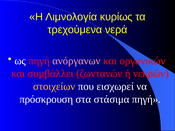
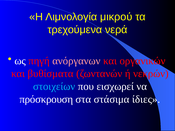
κυρίως: κυρίως -> μικρού
συμβάλλει: συμβάλλει -> βυθίσματα
στοιχείων colour: yellow -> light blue
στάσιμα πηγή: πηγή -> ίδιες
